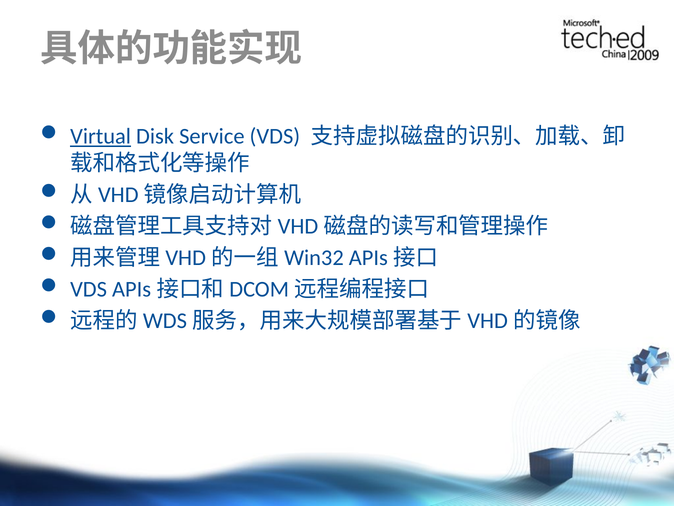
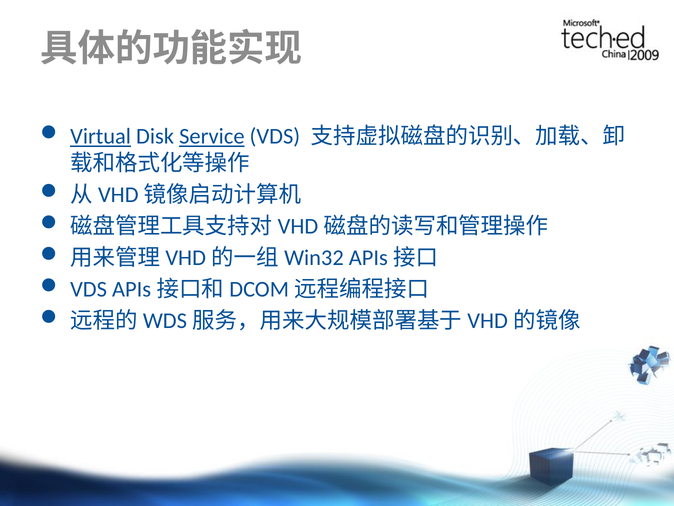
Service underline: none -> present
